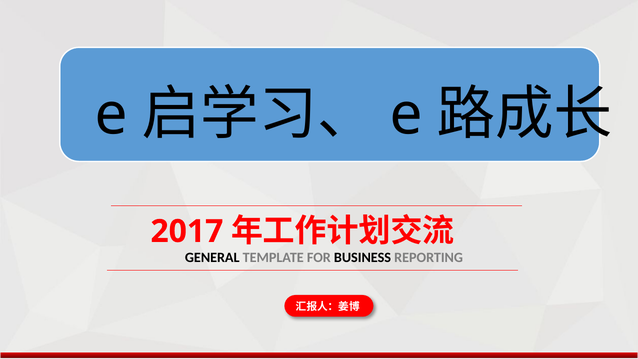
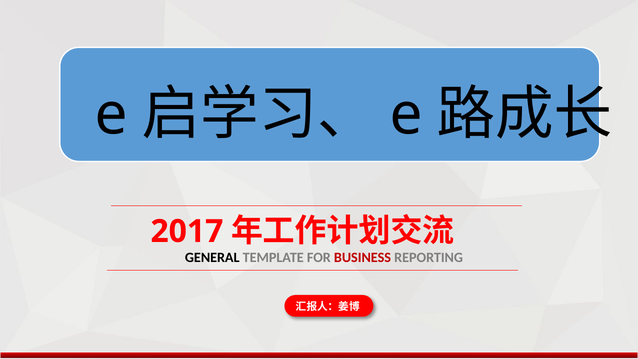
BUSINESS colour: black -> red
